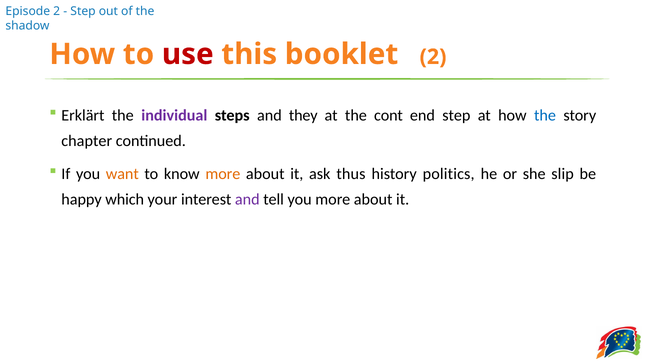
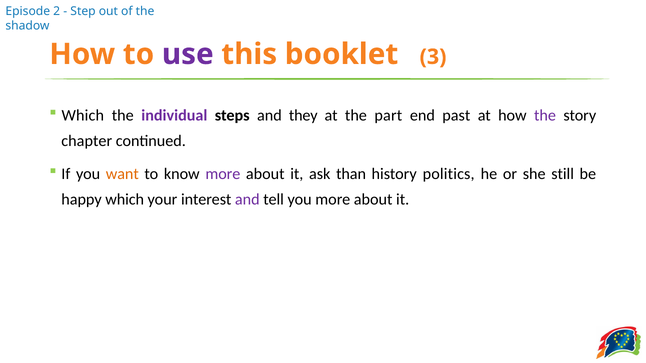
use colour: red -> purple
booklet 2: 2 -> 3
Erklärt at (83, 116): Erklärt -> Which
cont: cont -> part
end step: step -> past
the at (545, 116) colour: blue -> purple
more at (223, 174) colour: orange -> purple
thus: thus -> than
slip: slip -> still
